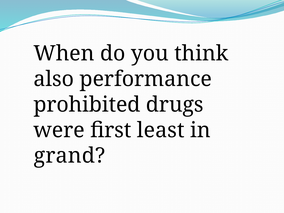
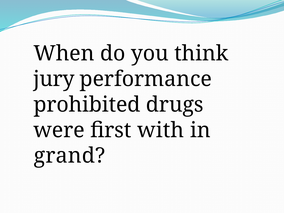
also: also -> jury
least: least -> with
